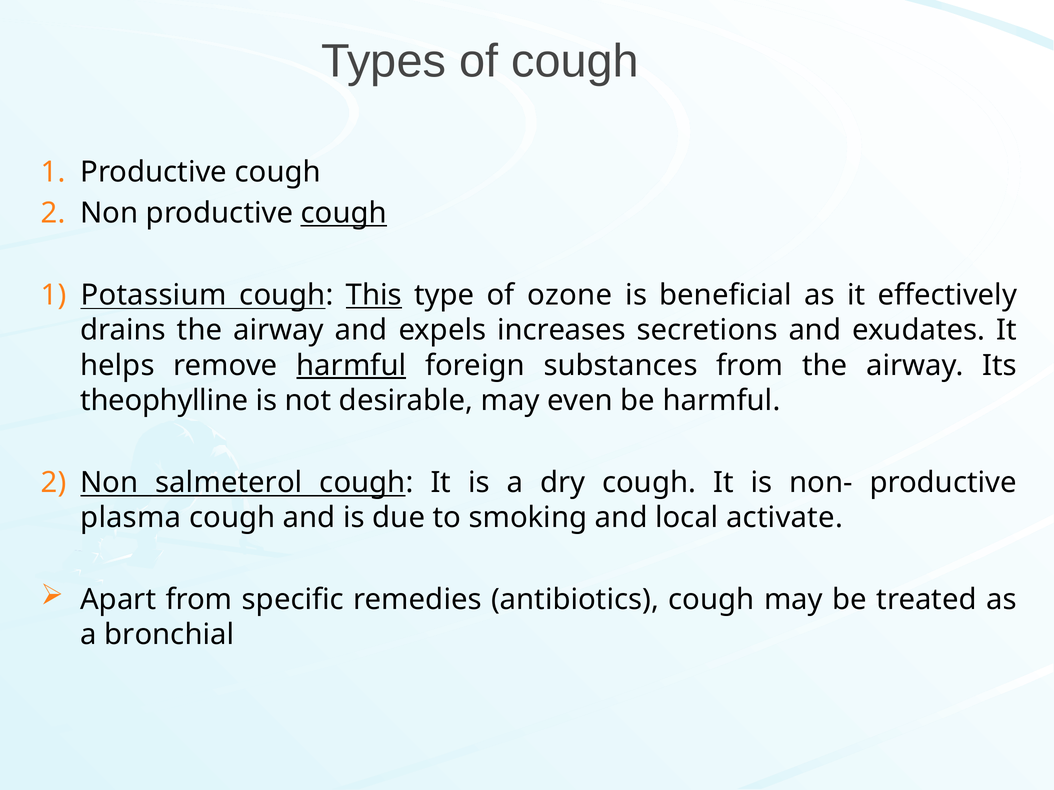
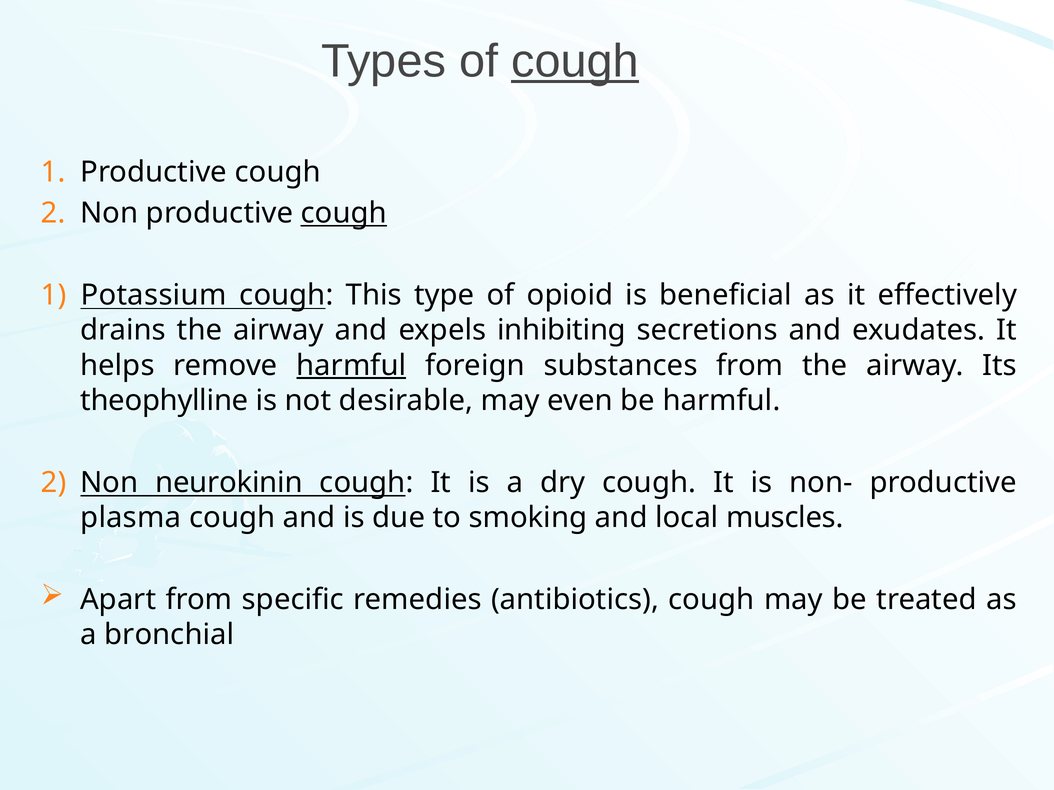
cough at (575, 62) underline: none -> present
This underline: present -> none
ozone: ozone -> opioid
increases: increases -> inhibiting
salmeterol: salmeterol -> neurokinin
activate: activate -> muscles
